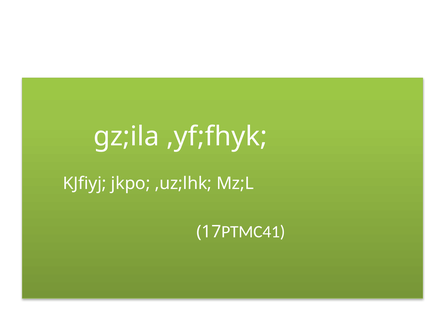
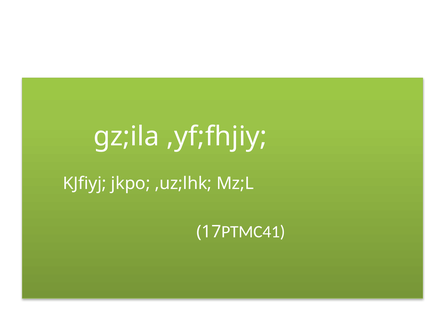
,yf;fhyk: ,yf;fhyk -> ,yf;fhjiy
